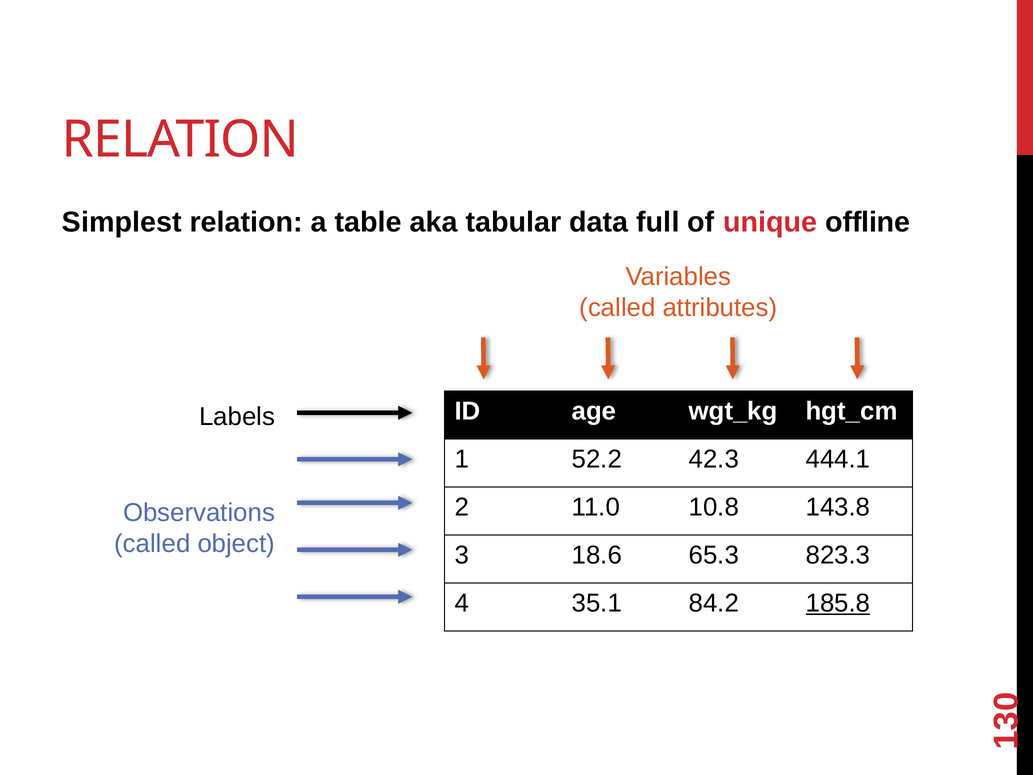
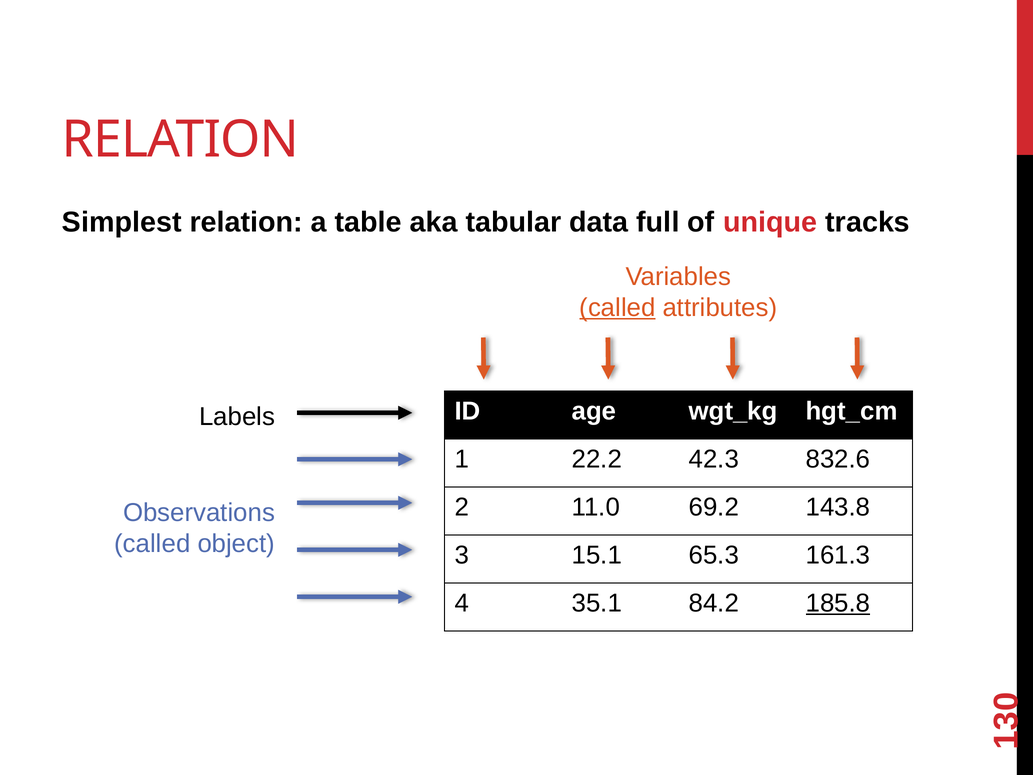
offline: offline -> tracks
called at (617, 308) underline: none -> present
52.2: 52.2 -> 22.2
444.1: 444.1 -> 832.6
10.8: 10.8 -> 69.2
18.6: 18.6 -> 15.1
823.3: 823.3 -> 161.3
